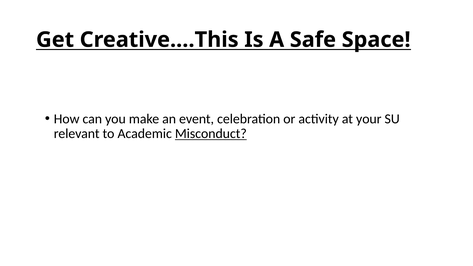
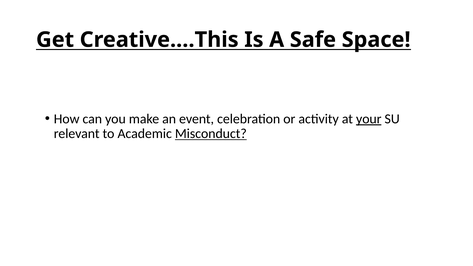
your underline: none -> present
